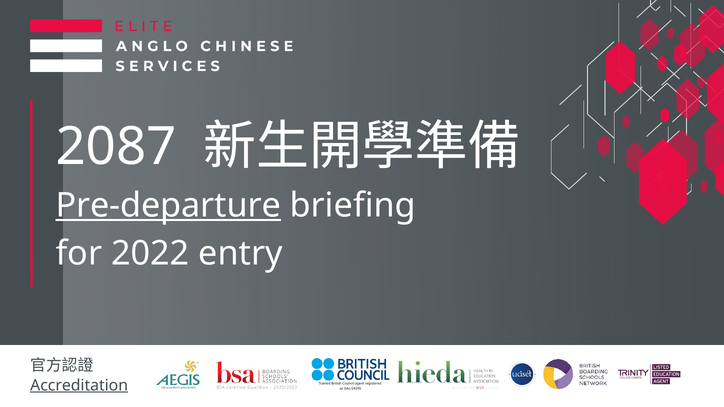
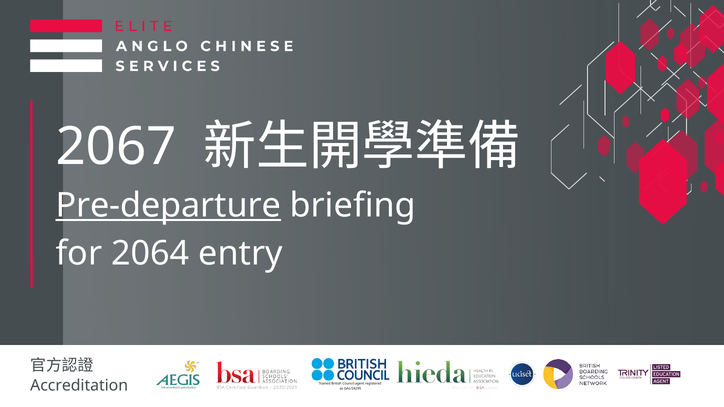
2087: 2087 -> 2067
2022: 2022 -> 2064
Accreditation underline: present -> none
